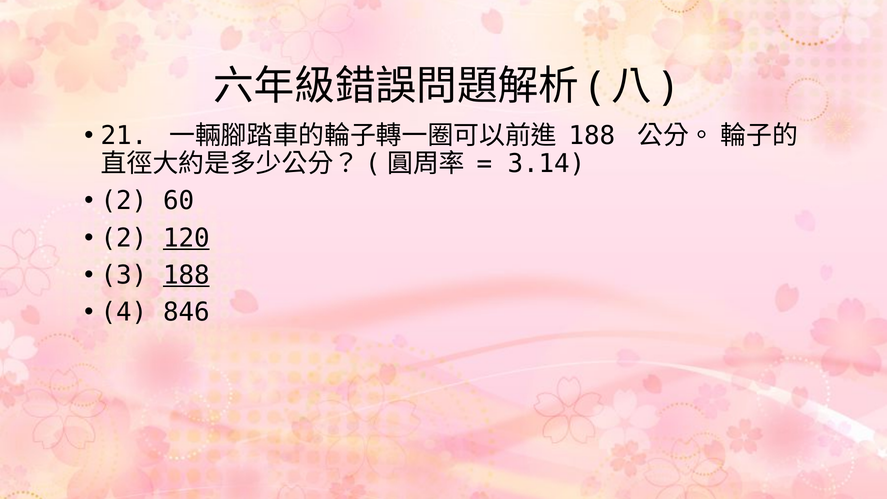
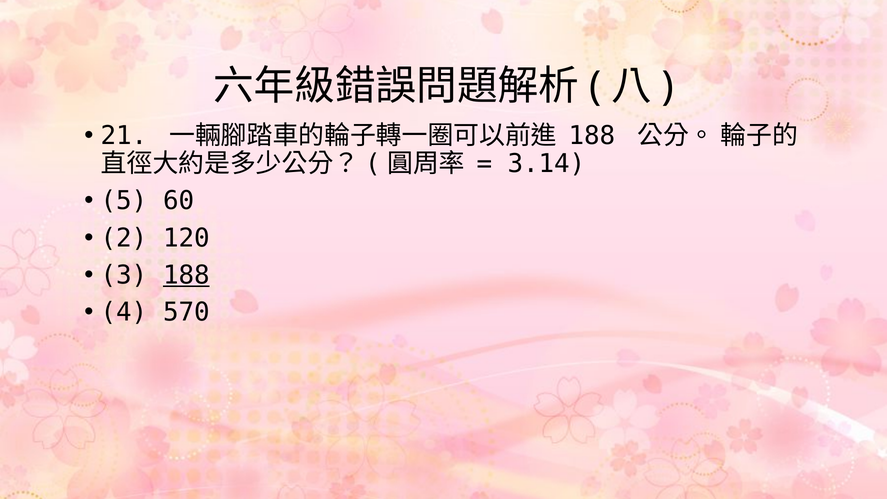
2 at (124, 201): 2 -> 5
120 underline: present -> none
846: 846 -> 570
